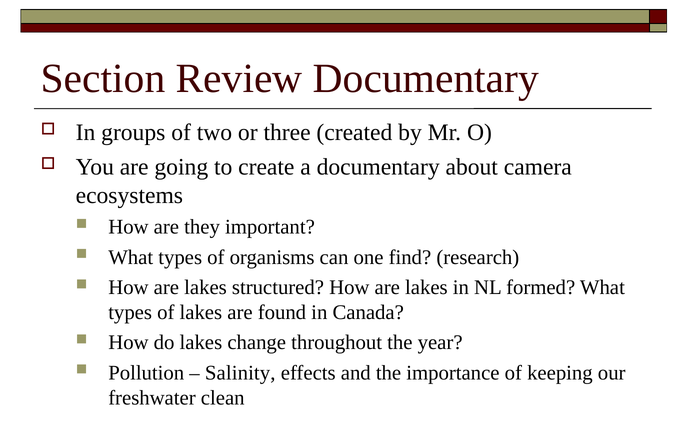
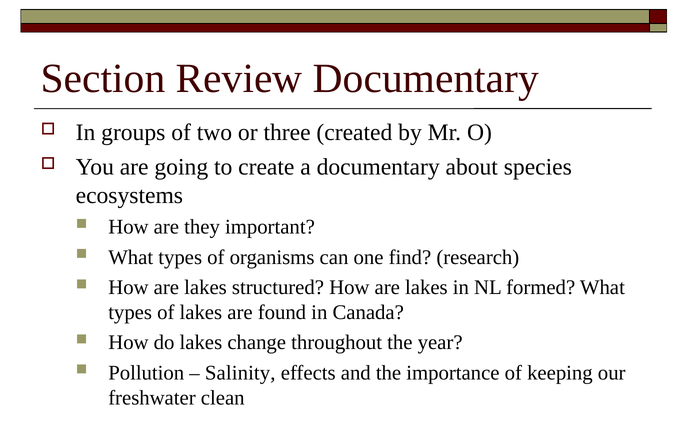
camera: camera -> species
